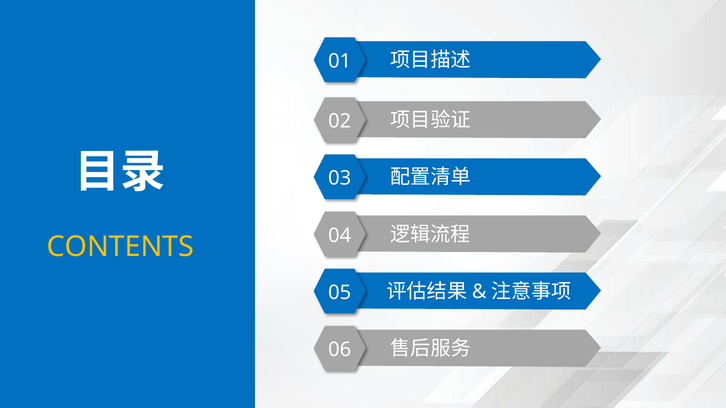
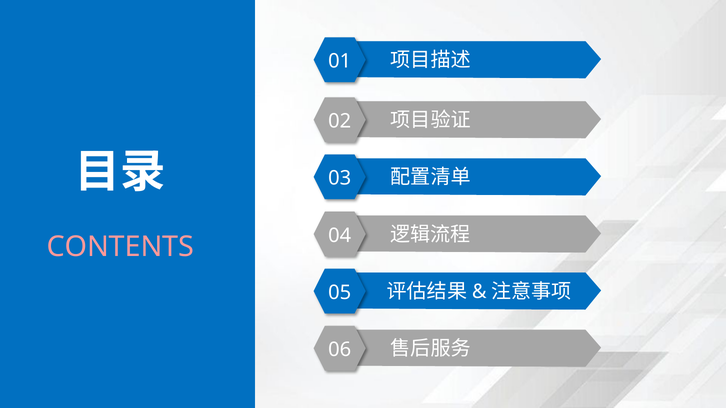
CONTENTS colour: yellow -> pink
